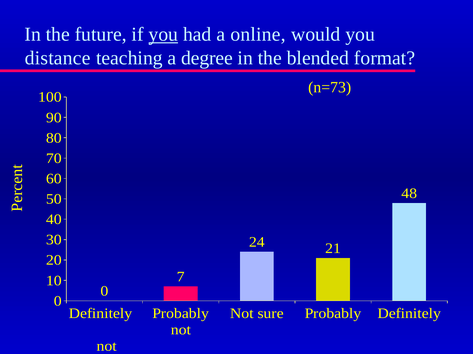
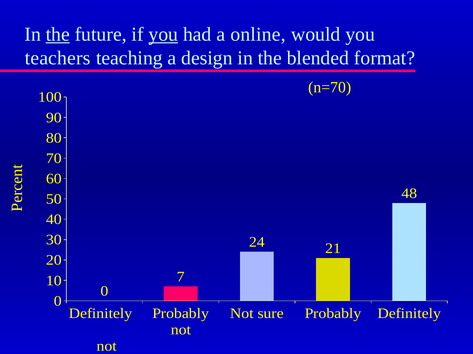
the at (58, 34) underline: none -> present
distance: distance -> teachers
degree: degree -> design
n=73: n=73 -> n=70
